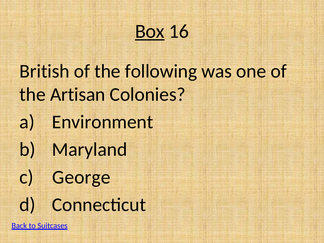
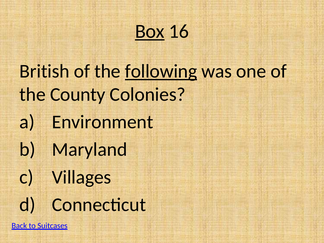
following underline: none -> present
Artisan: Artisan -> County
George: George -> Villages
